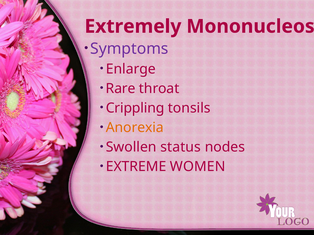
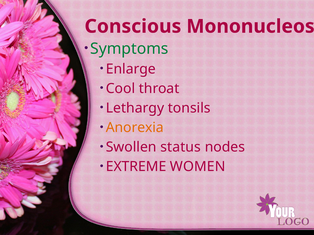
Extremely: Extremely -> Conscious
Symptoms colour: purple -> green
Rare: Rare -> Cool
Crippling: Crippling -> Lethargy
